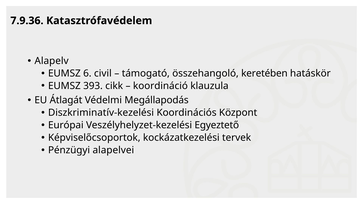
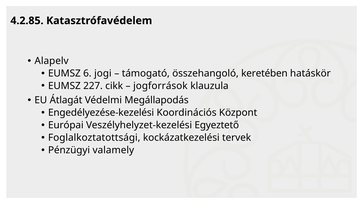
7.9.36: 7.9.36 -> 4.2.85
civil: civil -> jogi
393: 393 -> 227
koordináció: koordináció -> jogforrások
Diszkriminatív-kezelési: Diszkriminatív-kezelési -> Engedélyezése-kezelési
Képviselőcsoportok: Képviselőcsoportok -> Foglalkoztatottsági
alapelvei: alapelvei -> valamely
